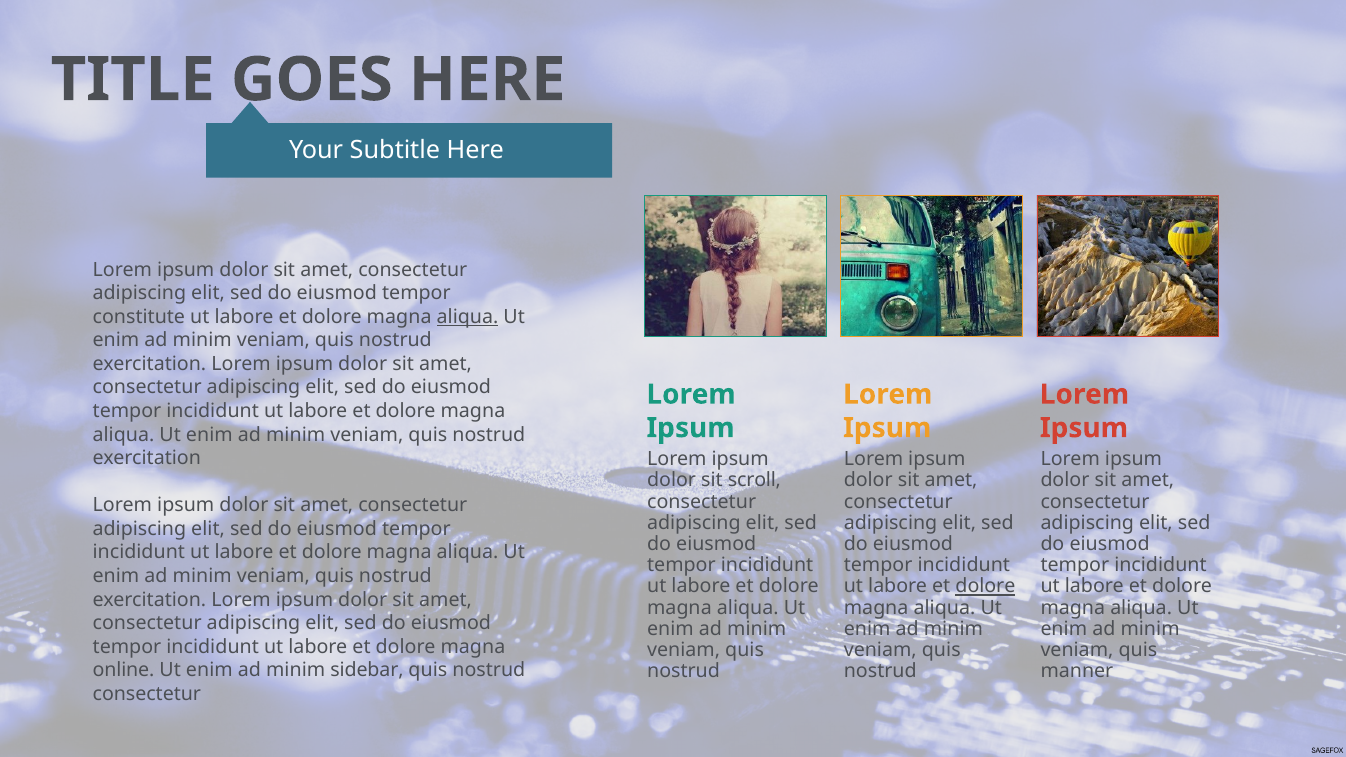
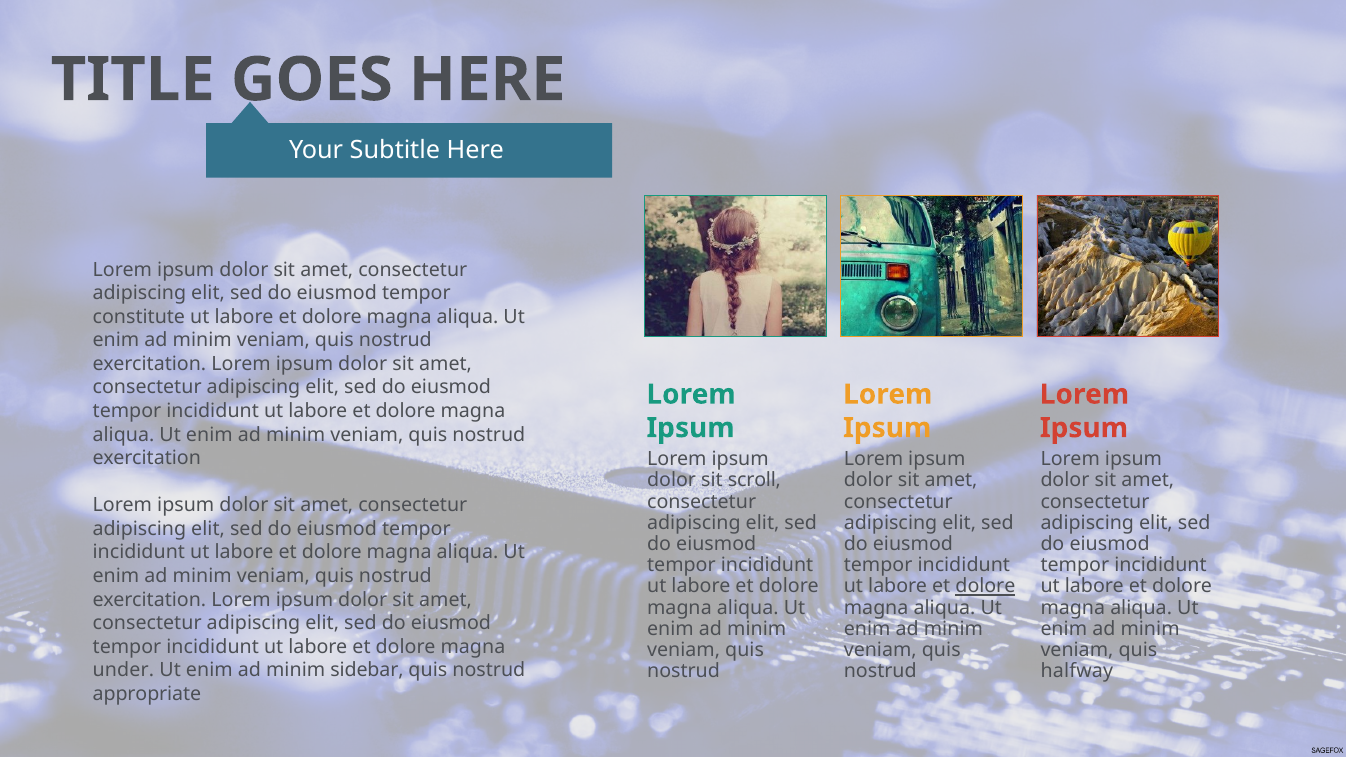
aliqua at (468, 317) underline: present -> none
online: online -> under
manner: manner -> halfway
consectetur at (147, 694): consectetur -> appropriate
